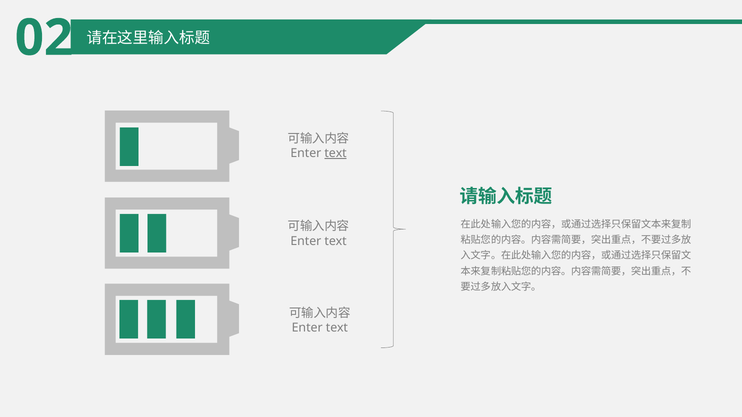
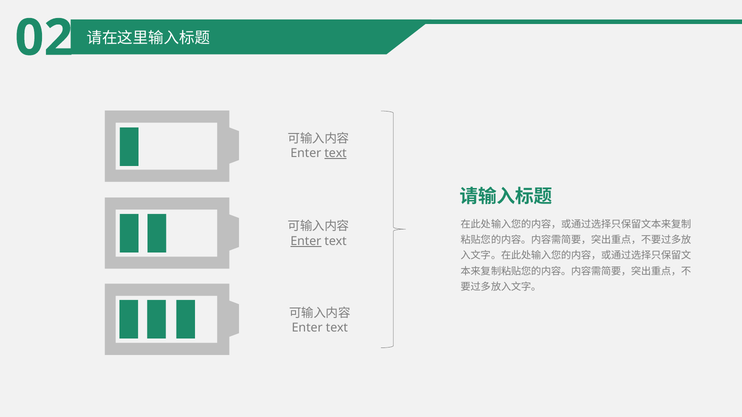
Enter at (306, 241) underline: none -> present
